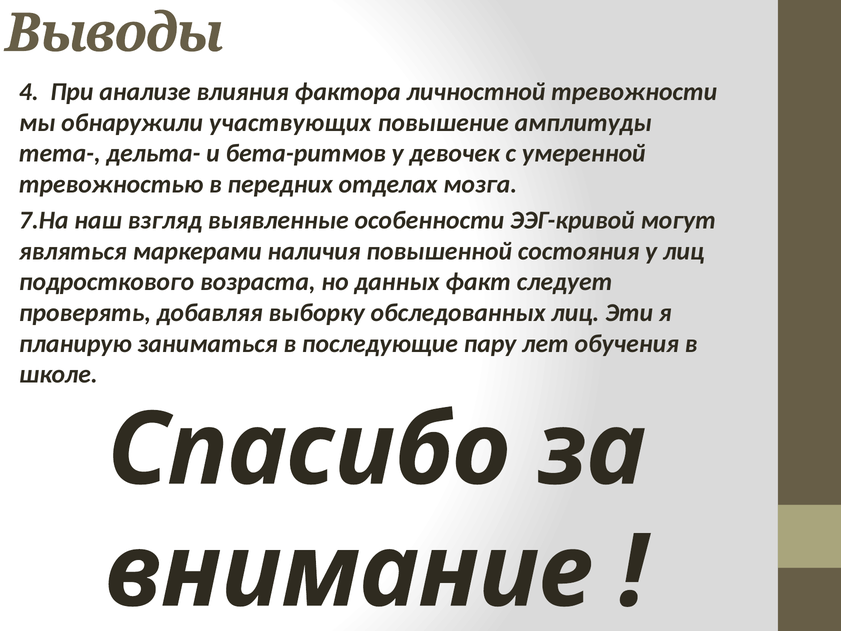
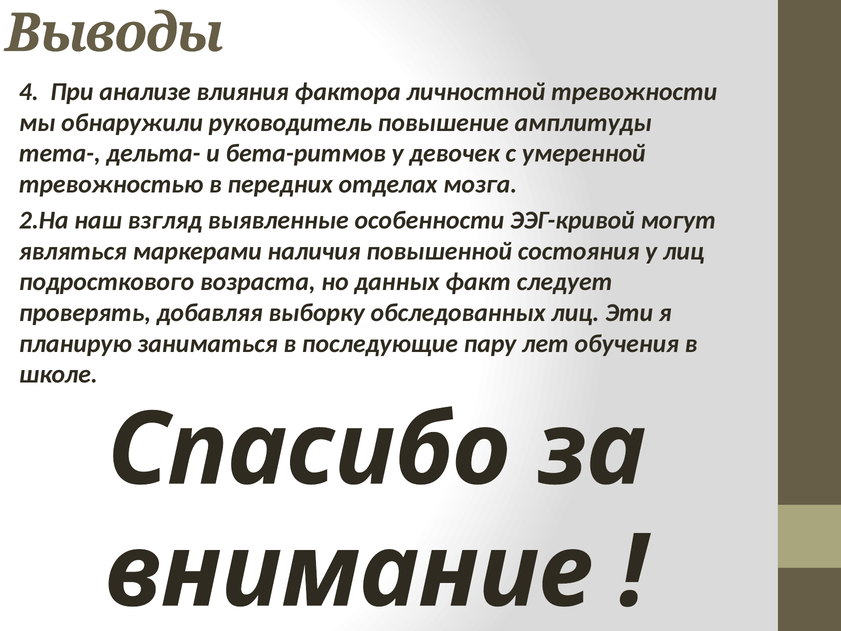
участвующих: участвующих -> руководитель
7.На: 7.На -> 2.На
